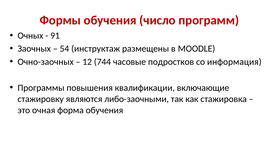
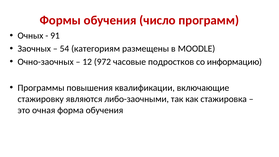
инструктаж: инструктаж -> категориям
744: 744 -> 972
информация: информация -> информацию
